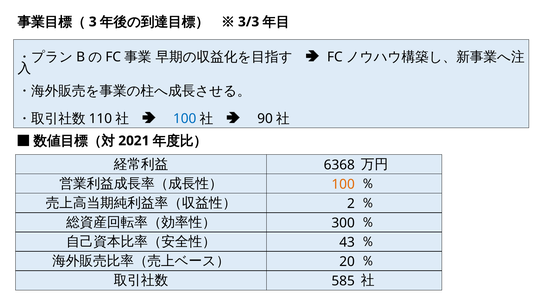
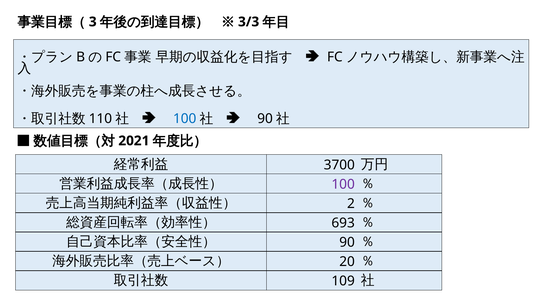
6368: 6368 -> 3700
100 at (343, 184) colour: orange -> purple
300: 300 -> 693
43 at (347, 242): 43 -> 90
585: 585 -> 109
